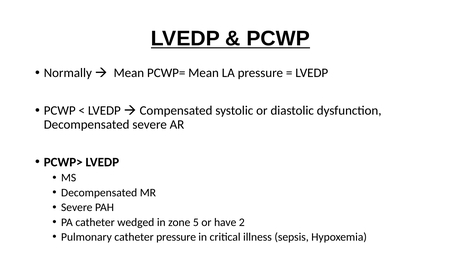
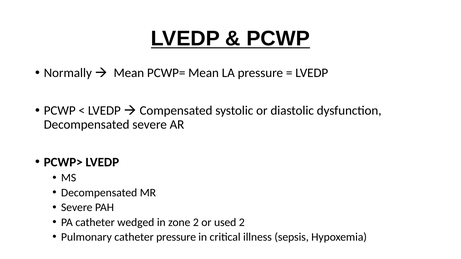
zone 5: 5 -> 2
have: have -> used
